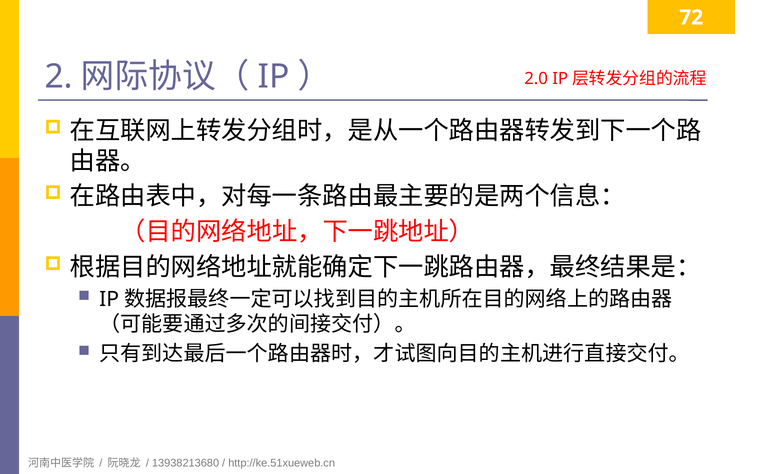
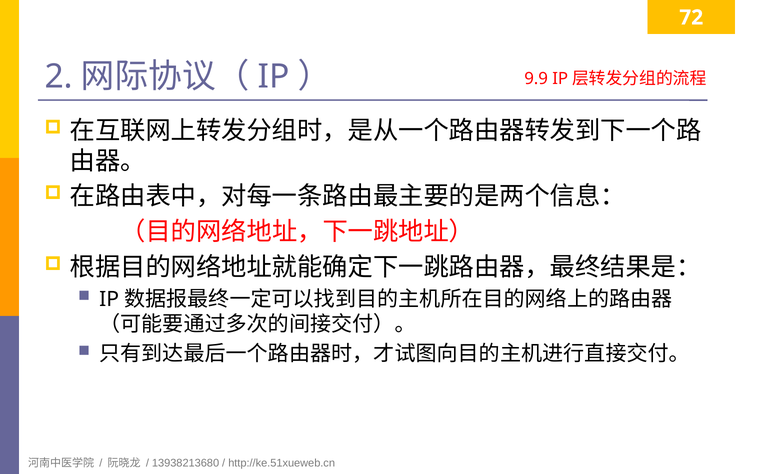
2.0: 2.0 -> 9.9
